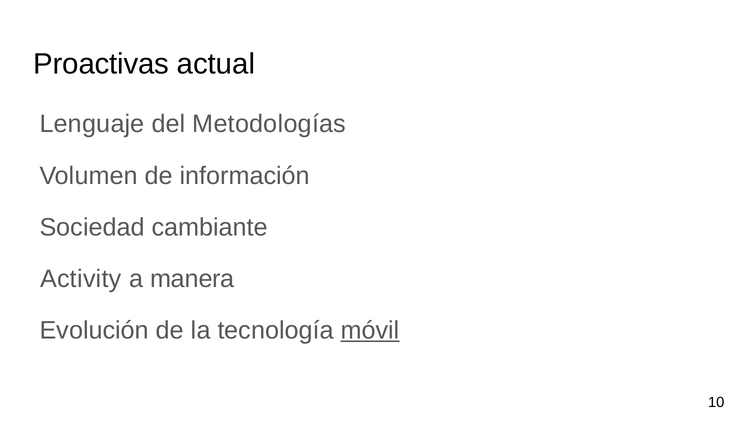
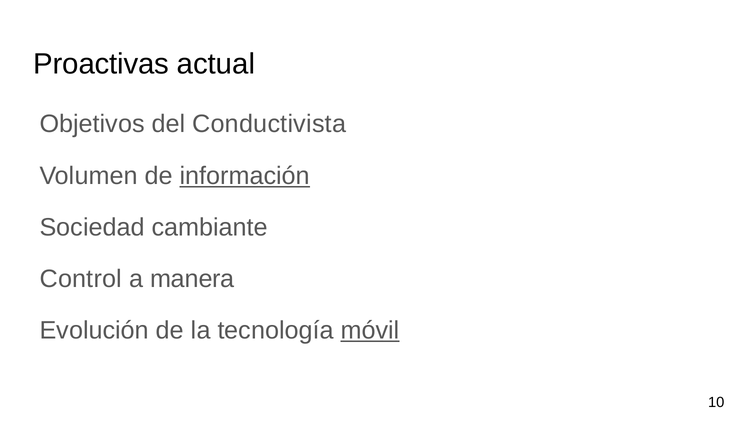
Lenguaje: Lenguaje -> Objetivos
Metodologías: Metodologías -> Conductivista
información underline: none -> present
Activity: Activity -> Control
